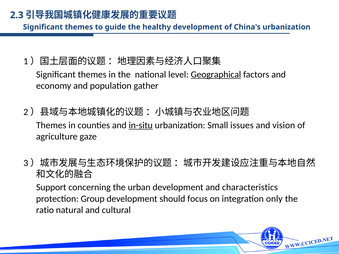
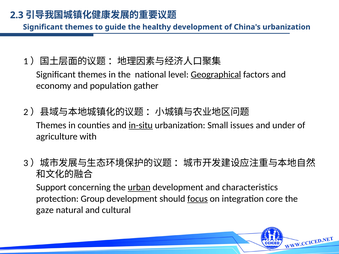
vision: vision -> under
gaze: gaze -> with
urban underline: none -> present
focus underline: none -> present
only: only -> core
ratio: ratio -> gaze
